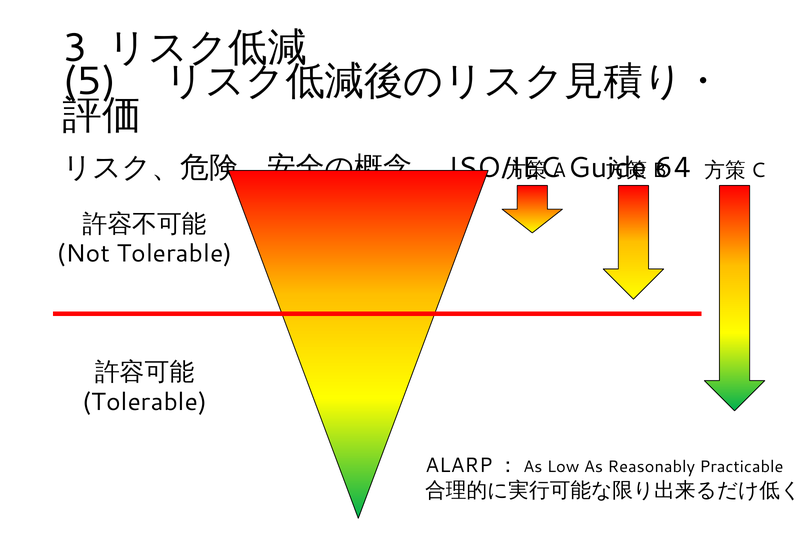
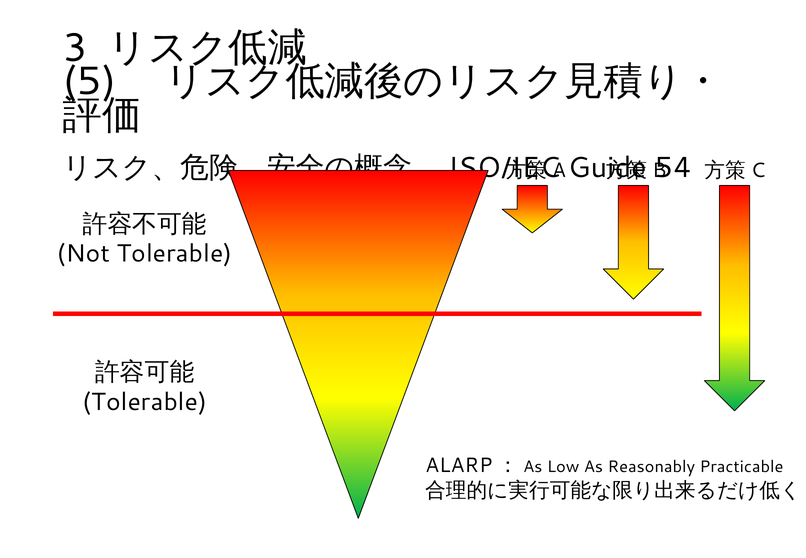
64: 64 -> 54
